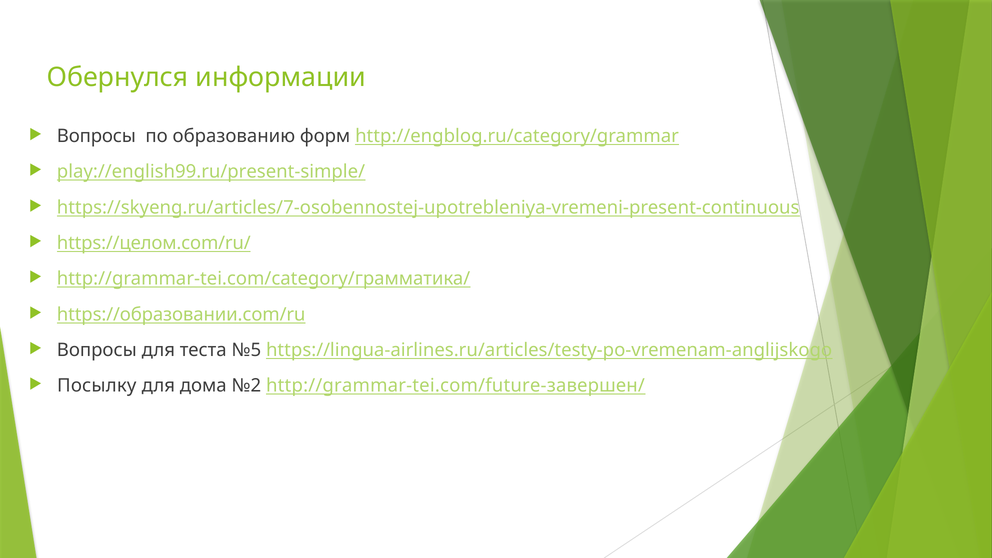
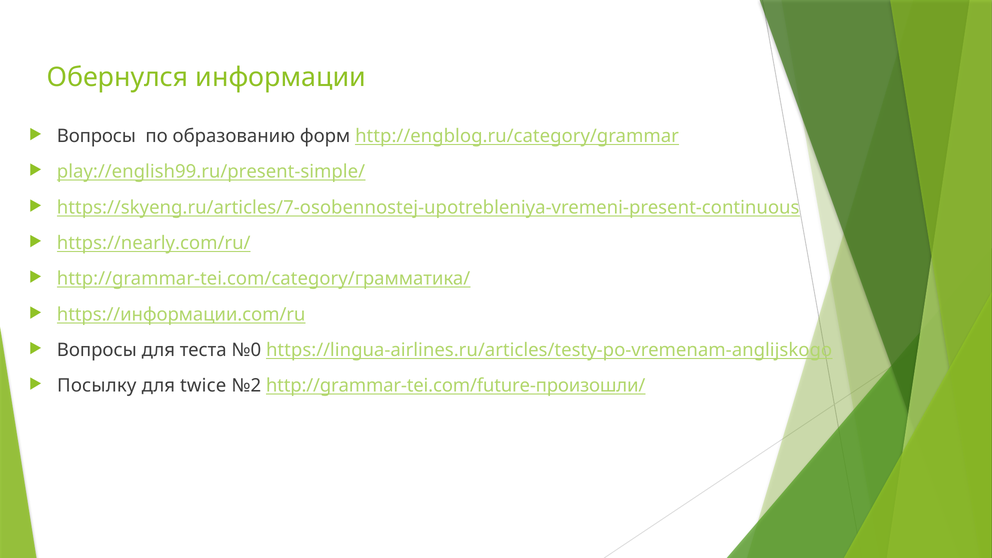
https://целом.com/ru/: https://целом.com/ru/ -> https://nearly.com/ru/
https://образовании.com/ru: https://образовании.com/ru -> https://информации.com/ru
№5: №5 -> №0
дома: дома -> twice
http://grammar-tei.com/future-завершен/: http://grammar-tei.com/future-завершен/ -> http://grammar-tei.com/future-произошли/
